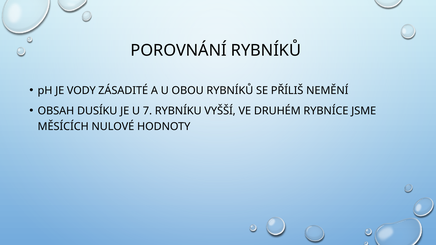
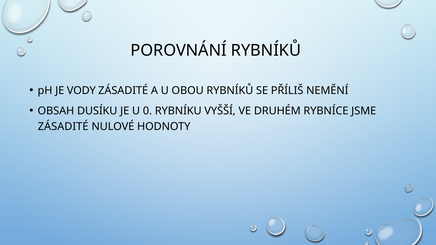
7: 7 -> 0
MĚSÍCÍCH at (63, 127): MĚSÍCÍCH -> ZÁSADITÉ
